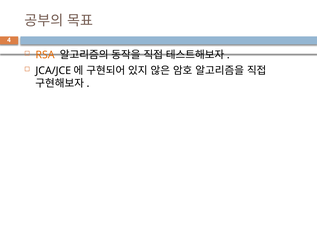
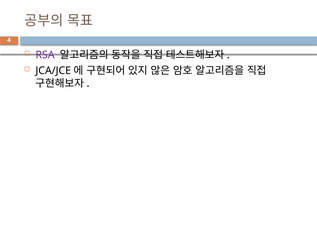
RSA colour: orange -> purple
